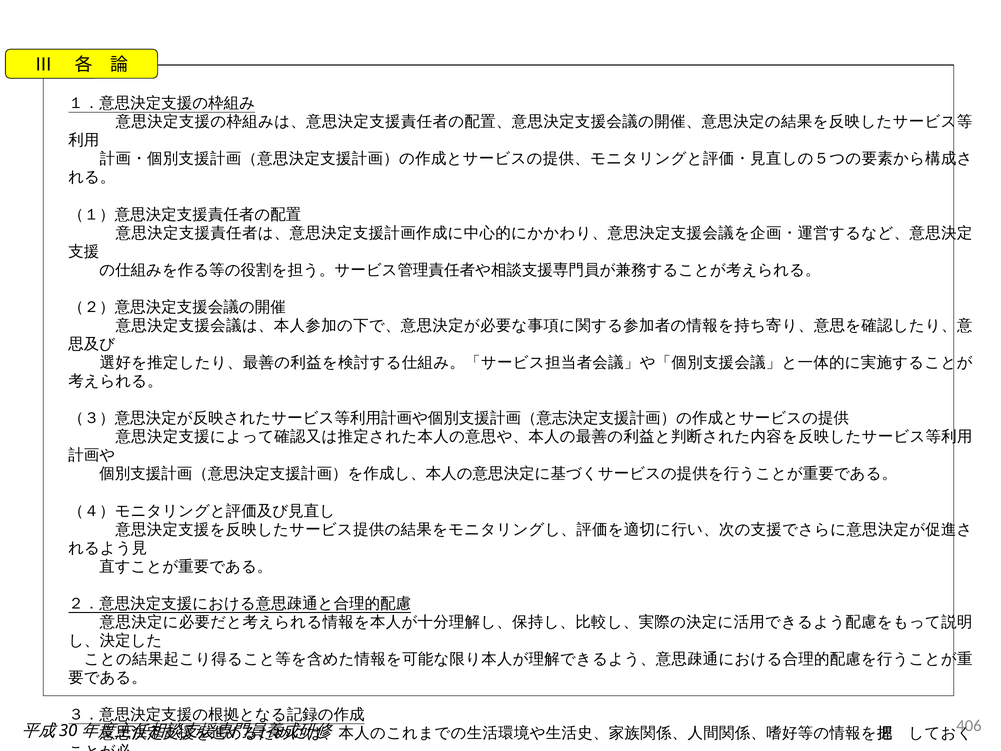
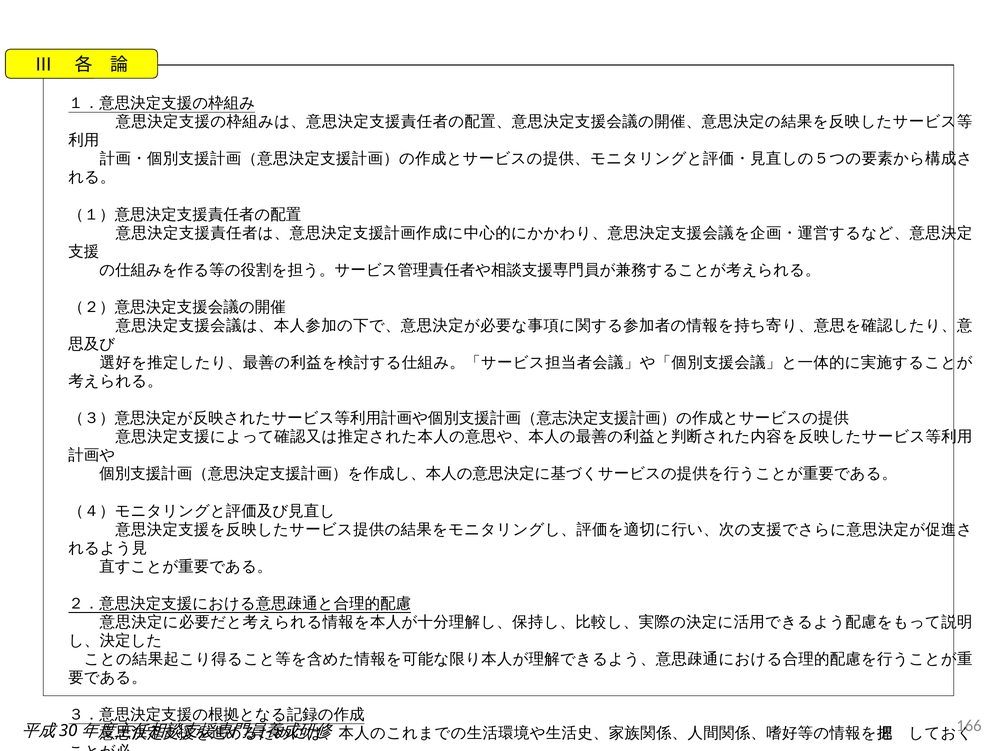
406: 406 -> 166
